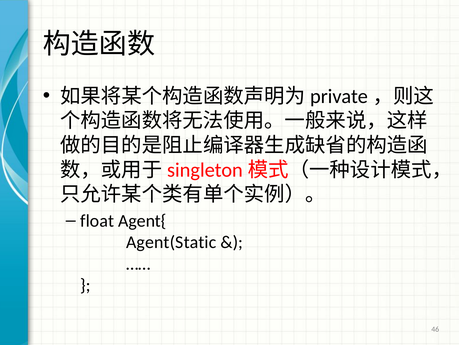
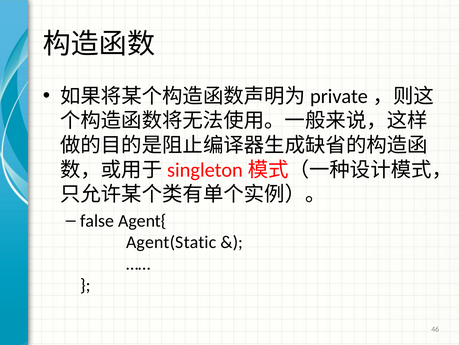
float: float -> false
